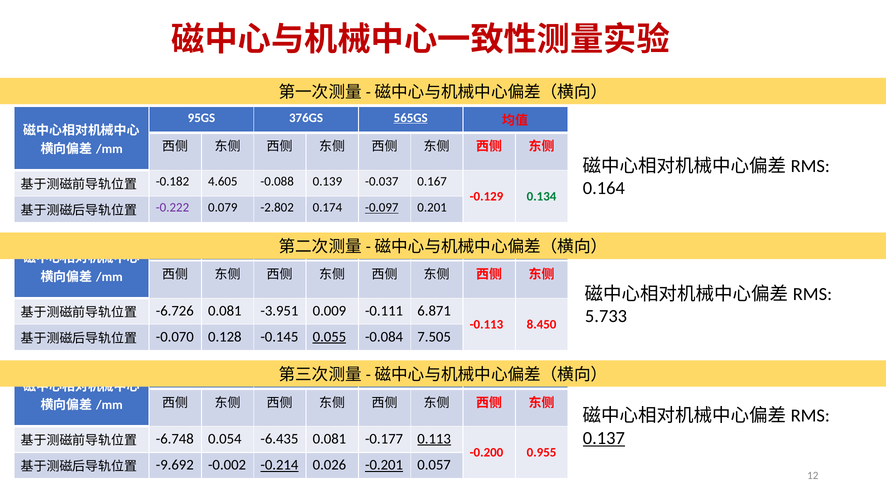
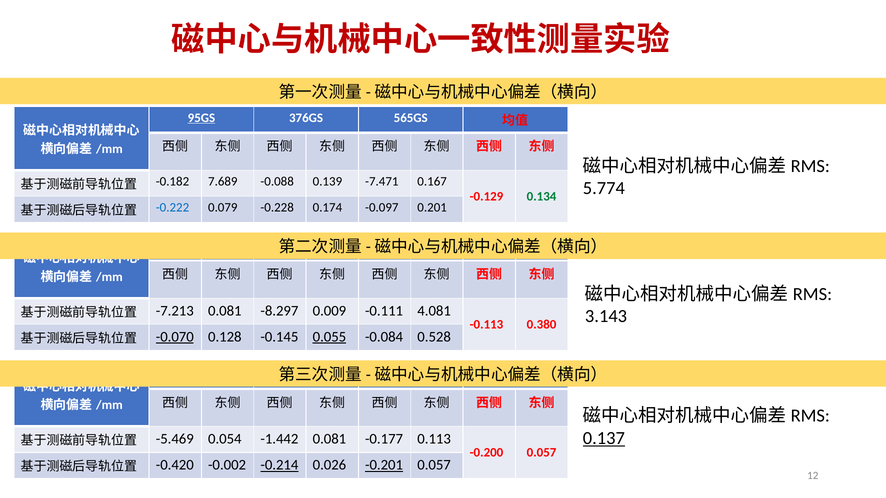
95GS at (201, 118) underline: none -> present
565GS at (411, 118) underline: present -> none
4.605: 4.605 -> 7.689
-0.037: -0.037 -> -7.471
0.164: 0.164 -> 5.774
-0.222 colour: purple -> blue
-2.802: -2.802 -> -0.228
-0.097 underline: present -> none
-6.726: -6.726 -> -7.213
-3.951: -3.951 -> -8.297
6.871: 6.871 -> 4.081
5.733: 5.733 -> 3.143
8.450: 8.450 -> 0.380
-0.070 underline: none -> present
7.505: 7.505 -> 0.528
-6.748: -6.748 -> -5.469
-6.435: -6.435 -> -1.442
0.113 underline: present -> none
-0.200 0.955: 0.955 -> 0.057
-9.692: -9.692 -> -0.420
